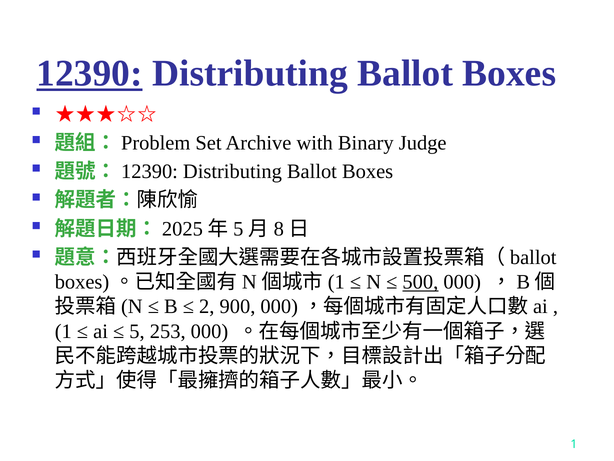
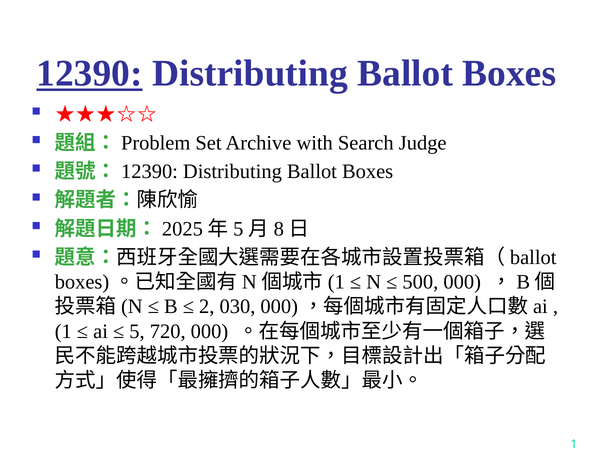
Binary: Binary -> Search
500 underline: present -> none
900: 900 -> 030
253: 253 -> 720
